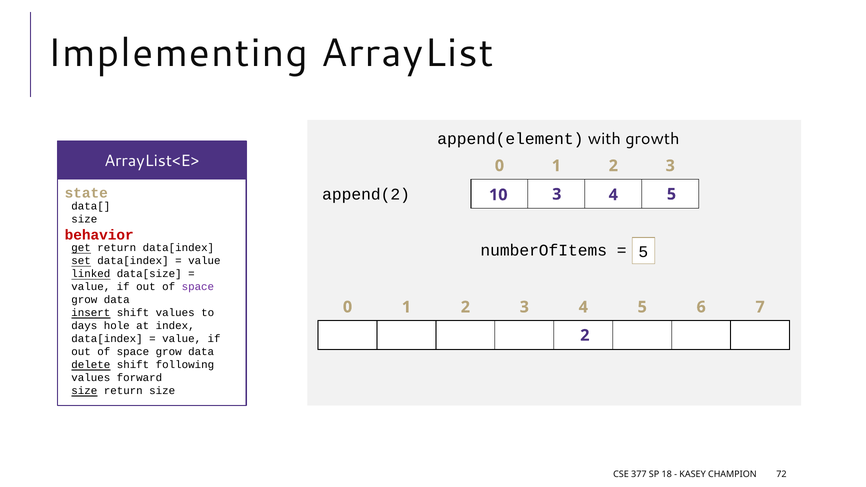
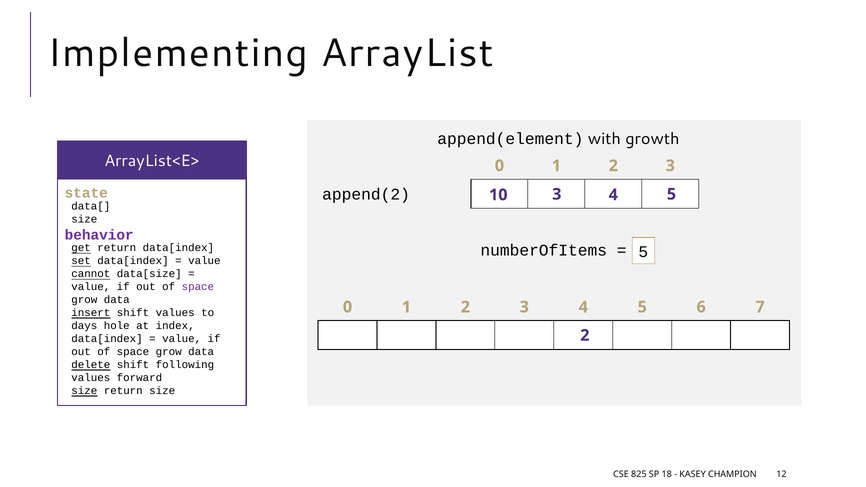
behavior colour: red -> purple
linked: linked -> cannot
377: 377 -> 825
72: 72 -> 12
